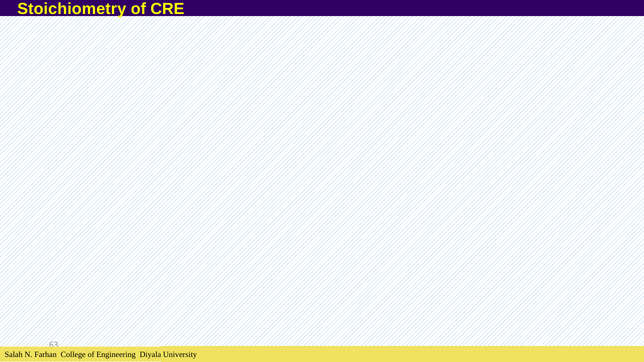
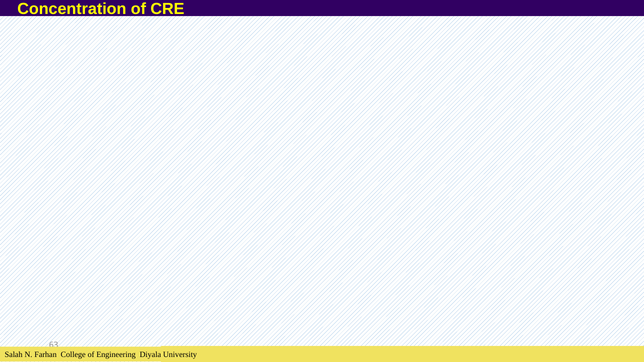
Stoichiometry: Stoichiometry -> Concentration
